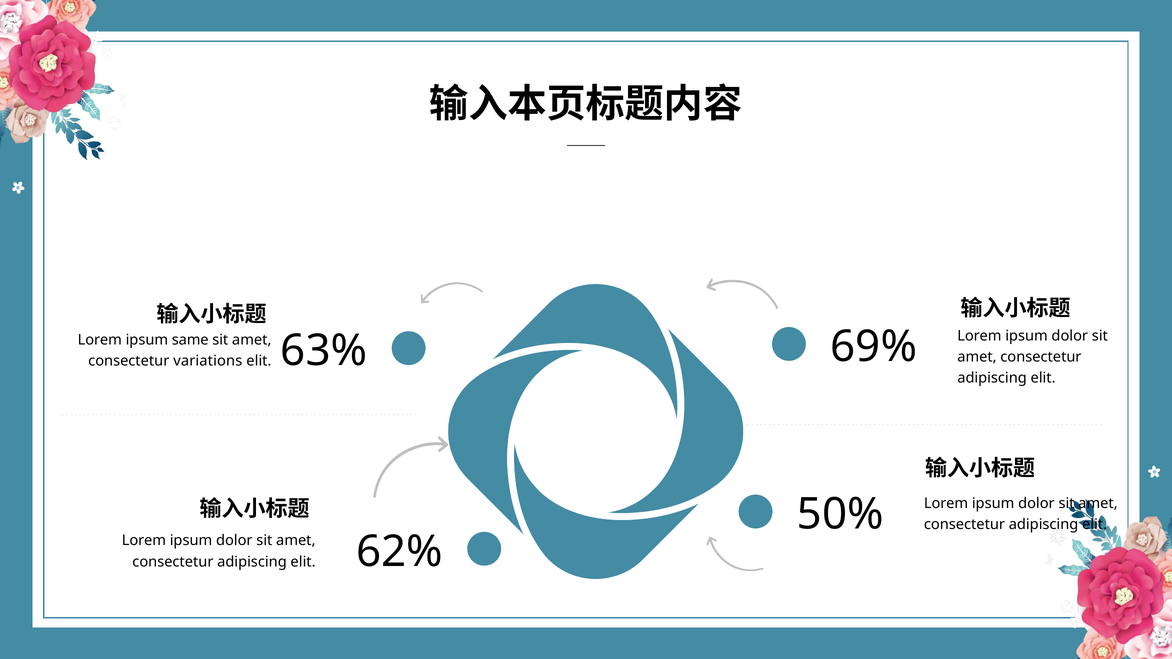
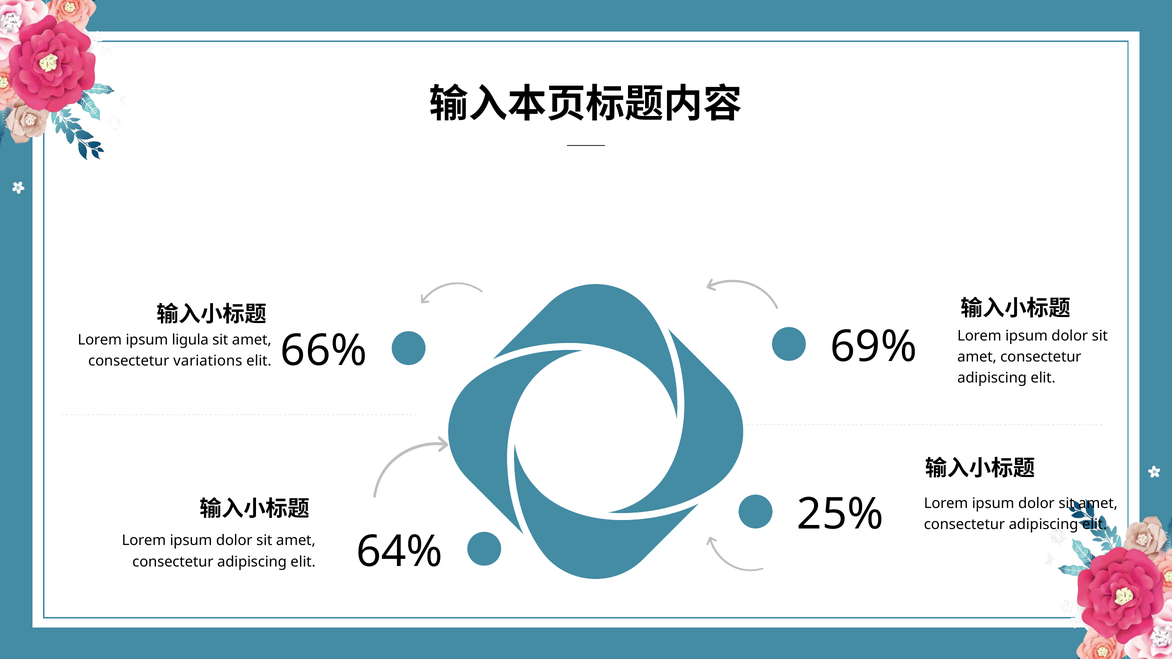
same: same -> ligula
63%: 63% -> 66%
50%: 50% -> 25%
62%: 62% -> 64%
